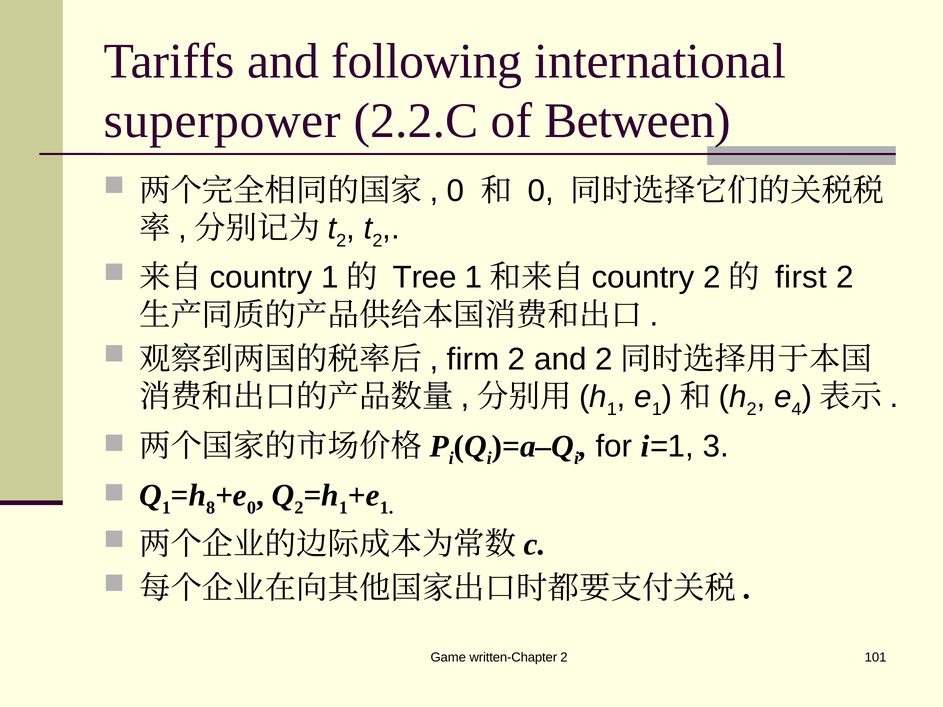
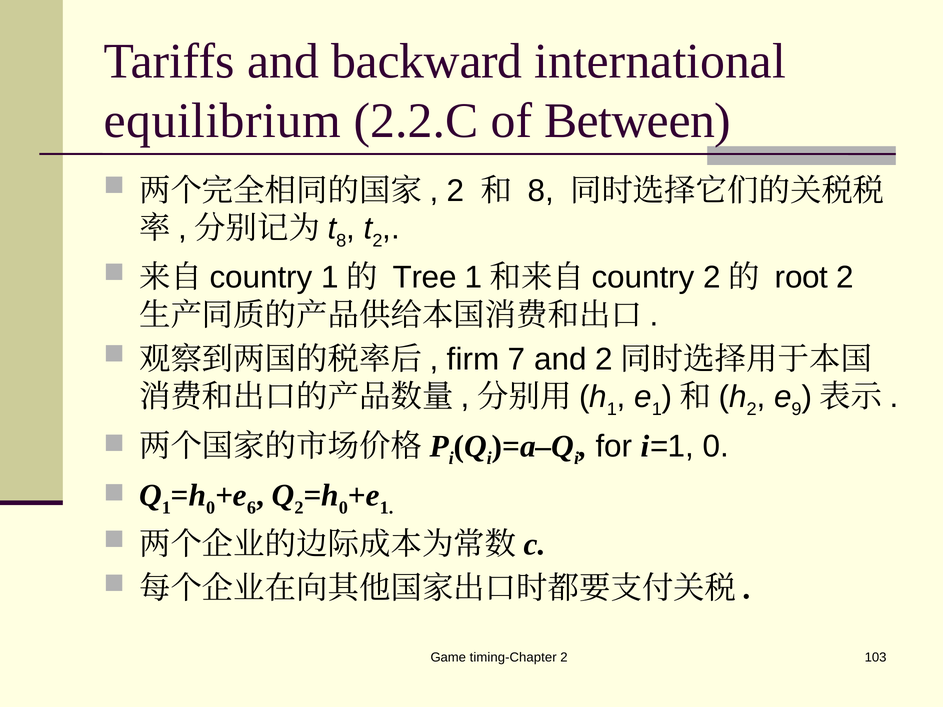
following: following -> backward
superpower: superpower -> equilibrium
0 at (456, 191): 0 -> 2
0 at (541, 191): 0 -> 8
2 at (341, 241): 2 -> 8
first: first -> root
firm 2: 2 -> 7
4: 4 -> 9
i=1 3: 3 -> 0
8 at (211, 508): 8 -> 0
0 at (251, 508): 0 -> 6
1 at (343, 508): 1 -> 0
written-Chapter: written-Chapter -> timing-Chapter
101: 101 -> 103
